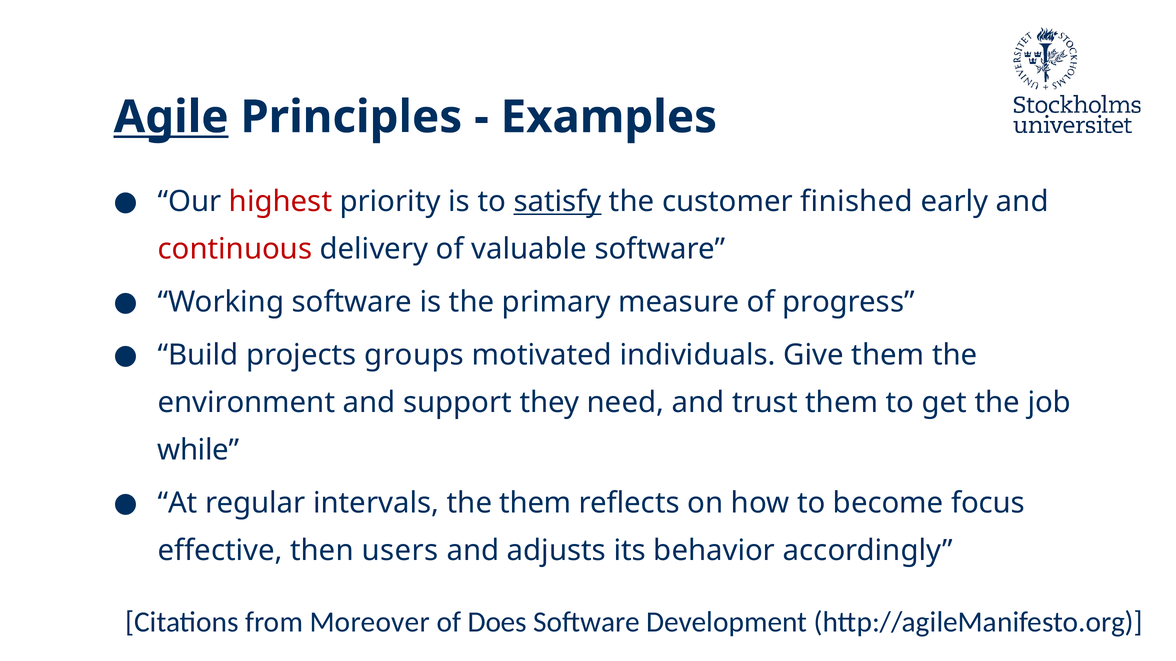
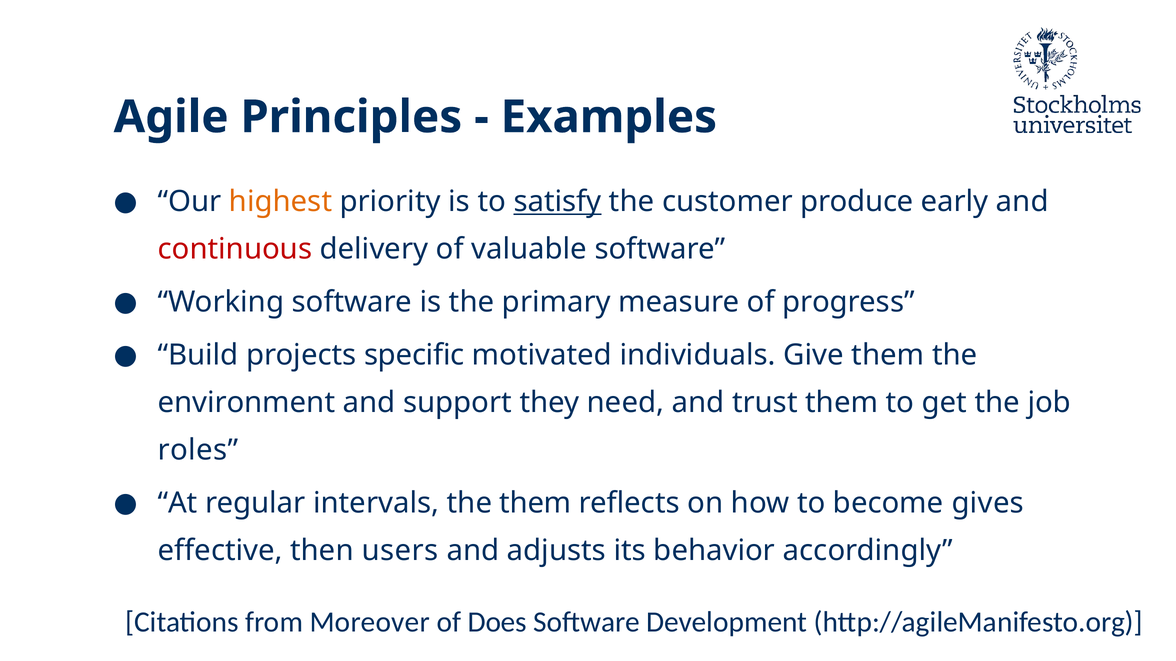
Agile underline: present -> none
highest colour: red -> orange
finished: finished -> produce
groups: groups -> specific
while: while -> roles
focus: focus -> gives
